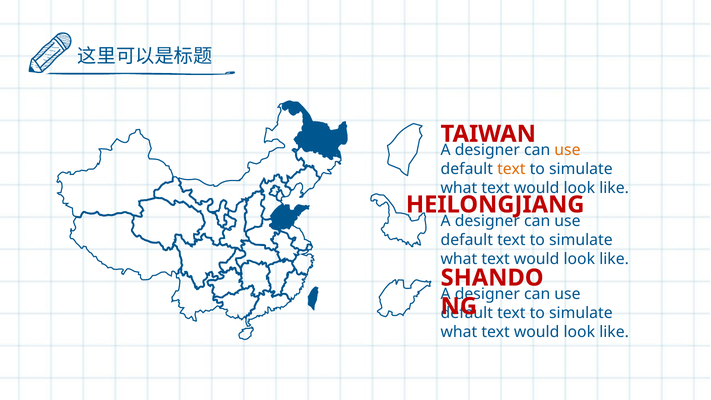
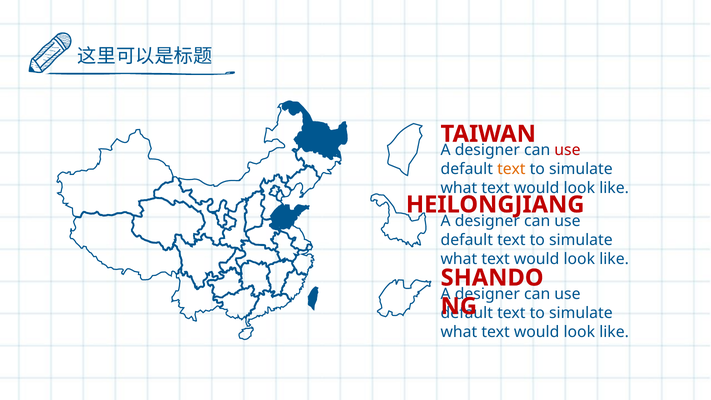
use at (567, 150) colour: orange -> red
